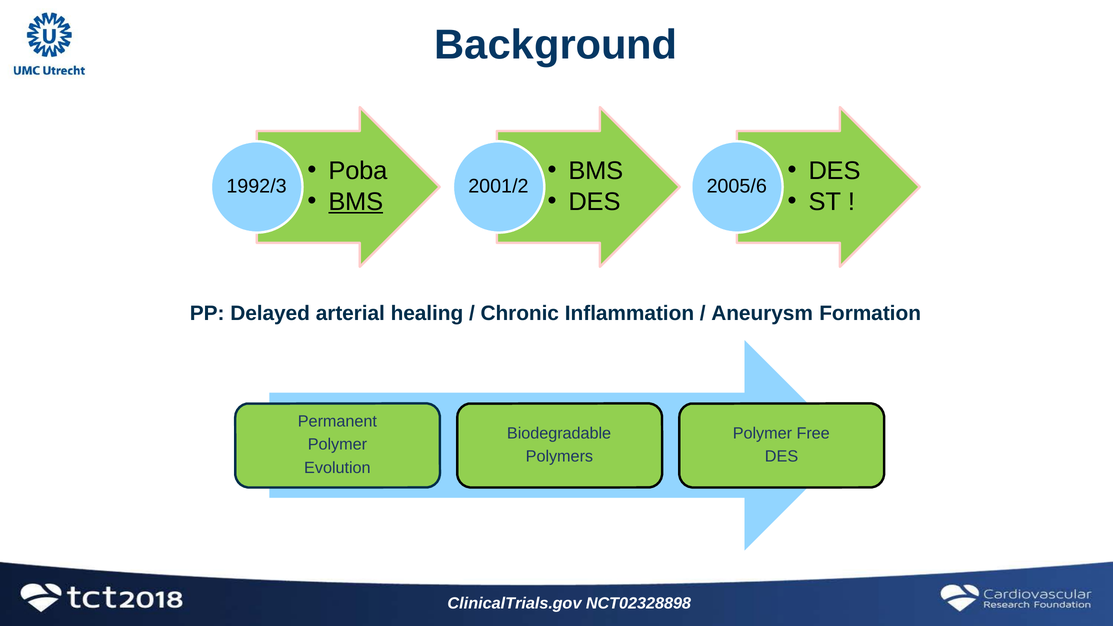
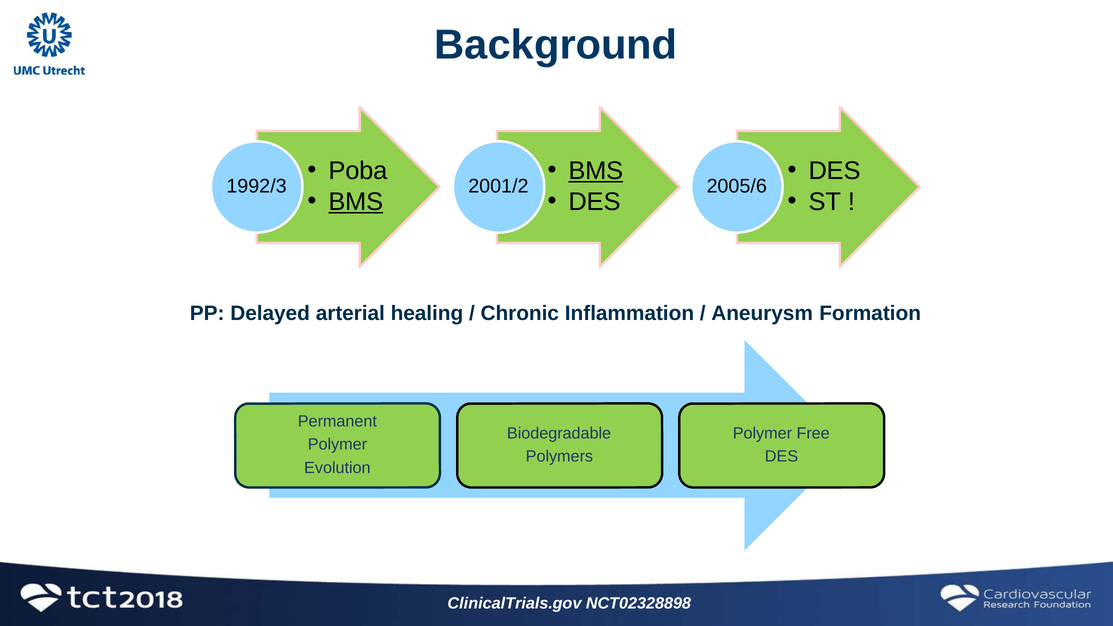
BMS at (596, 171) underline: none -> present
